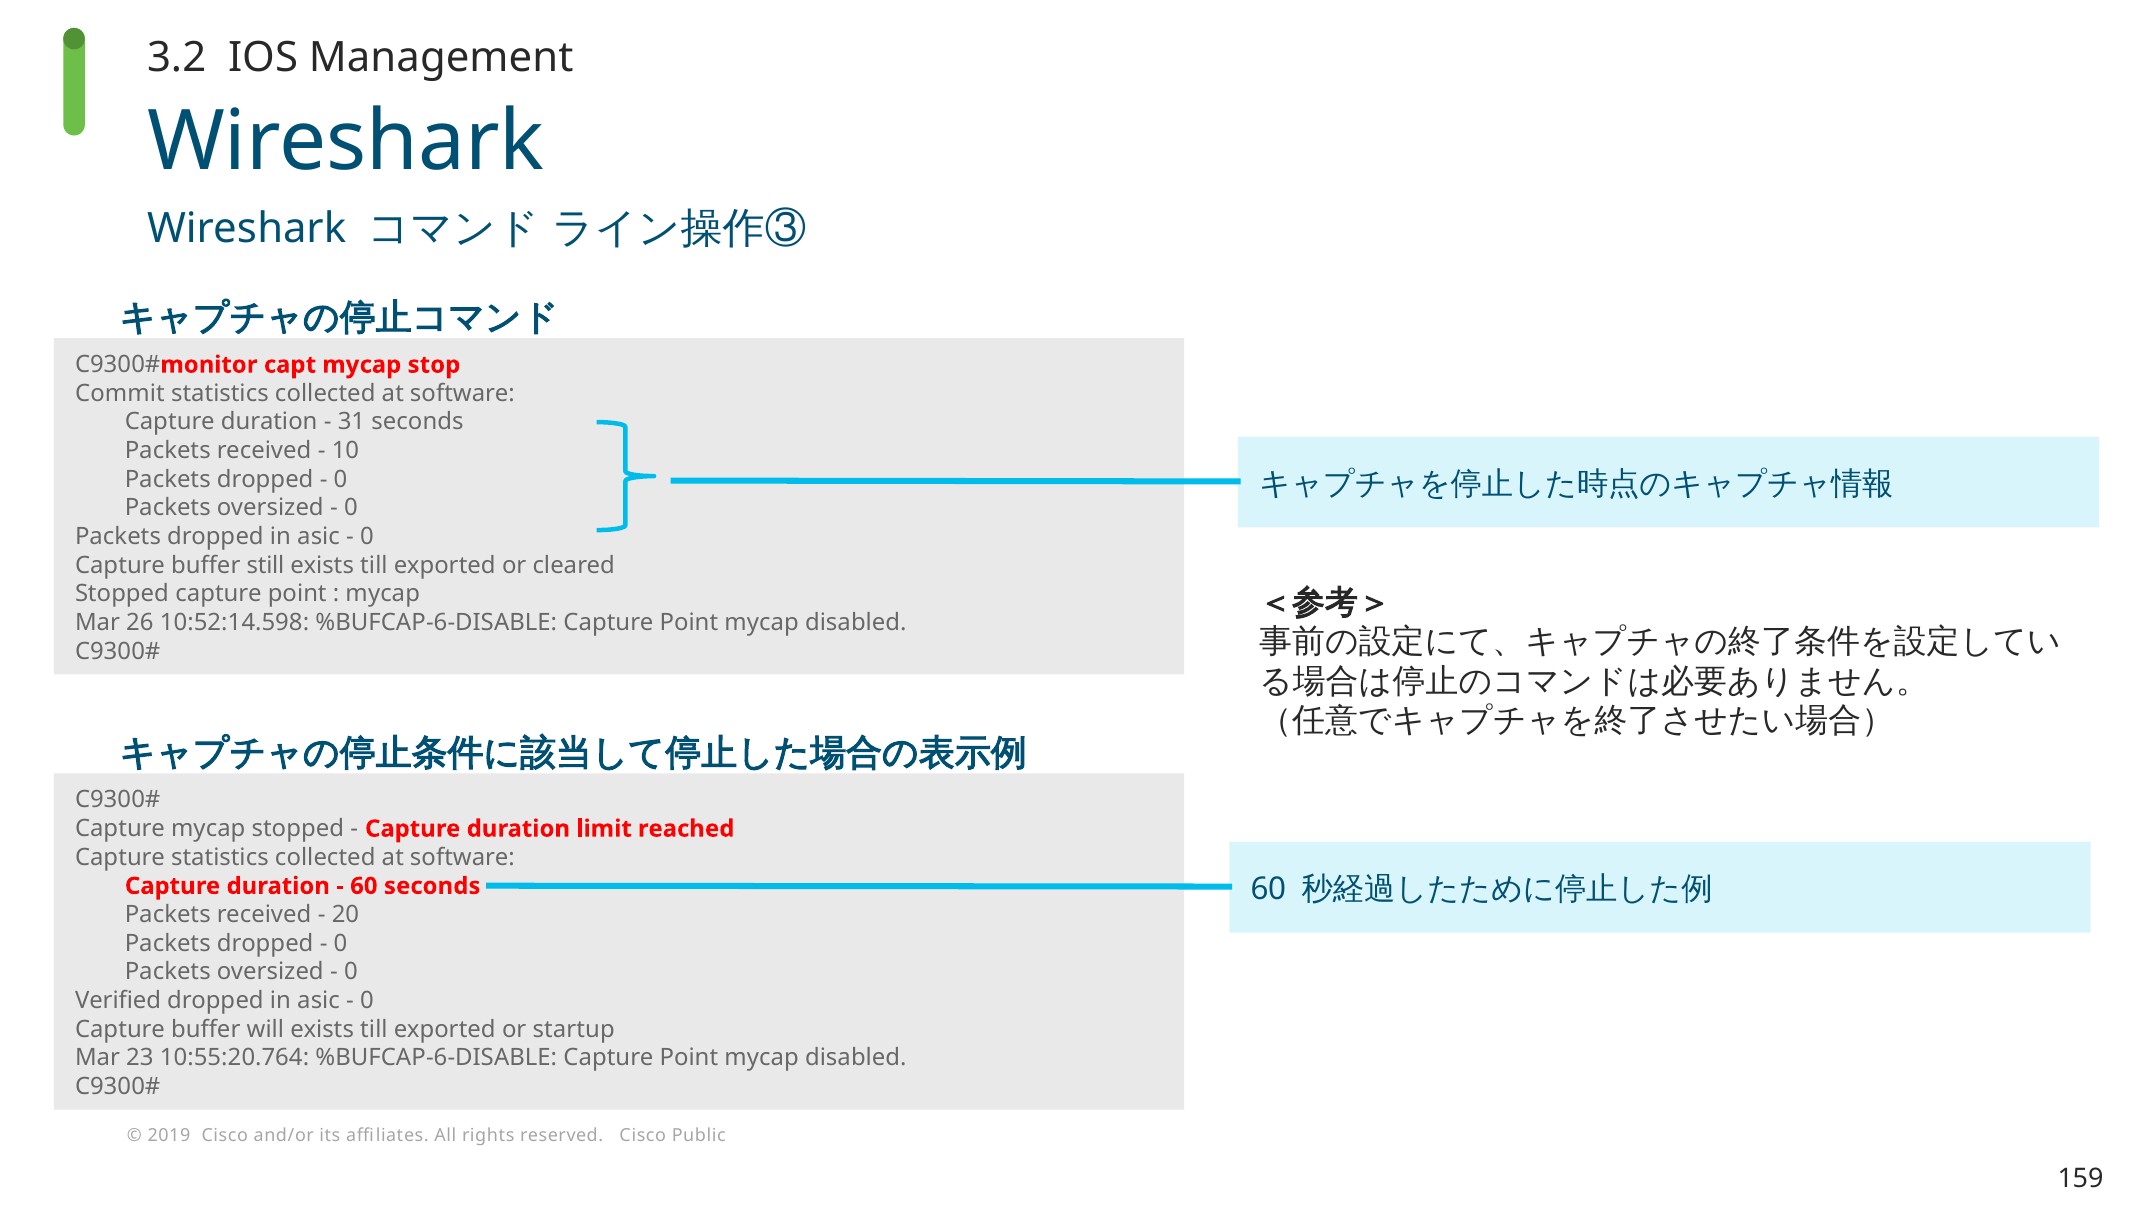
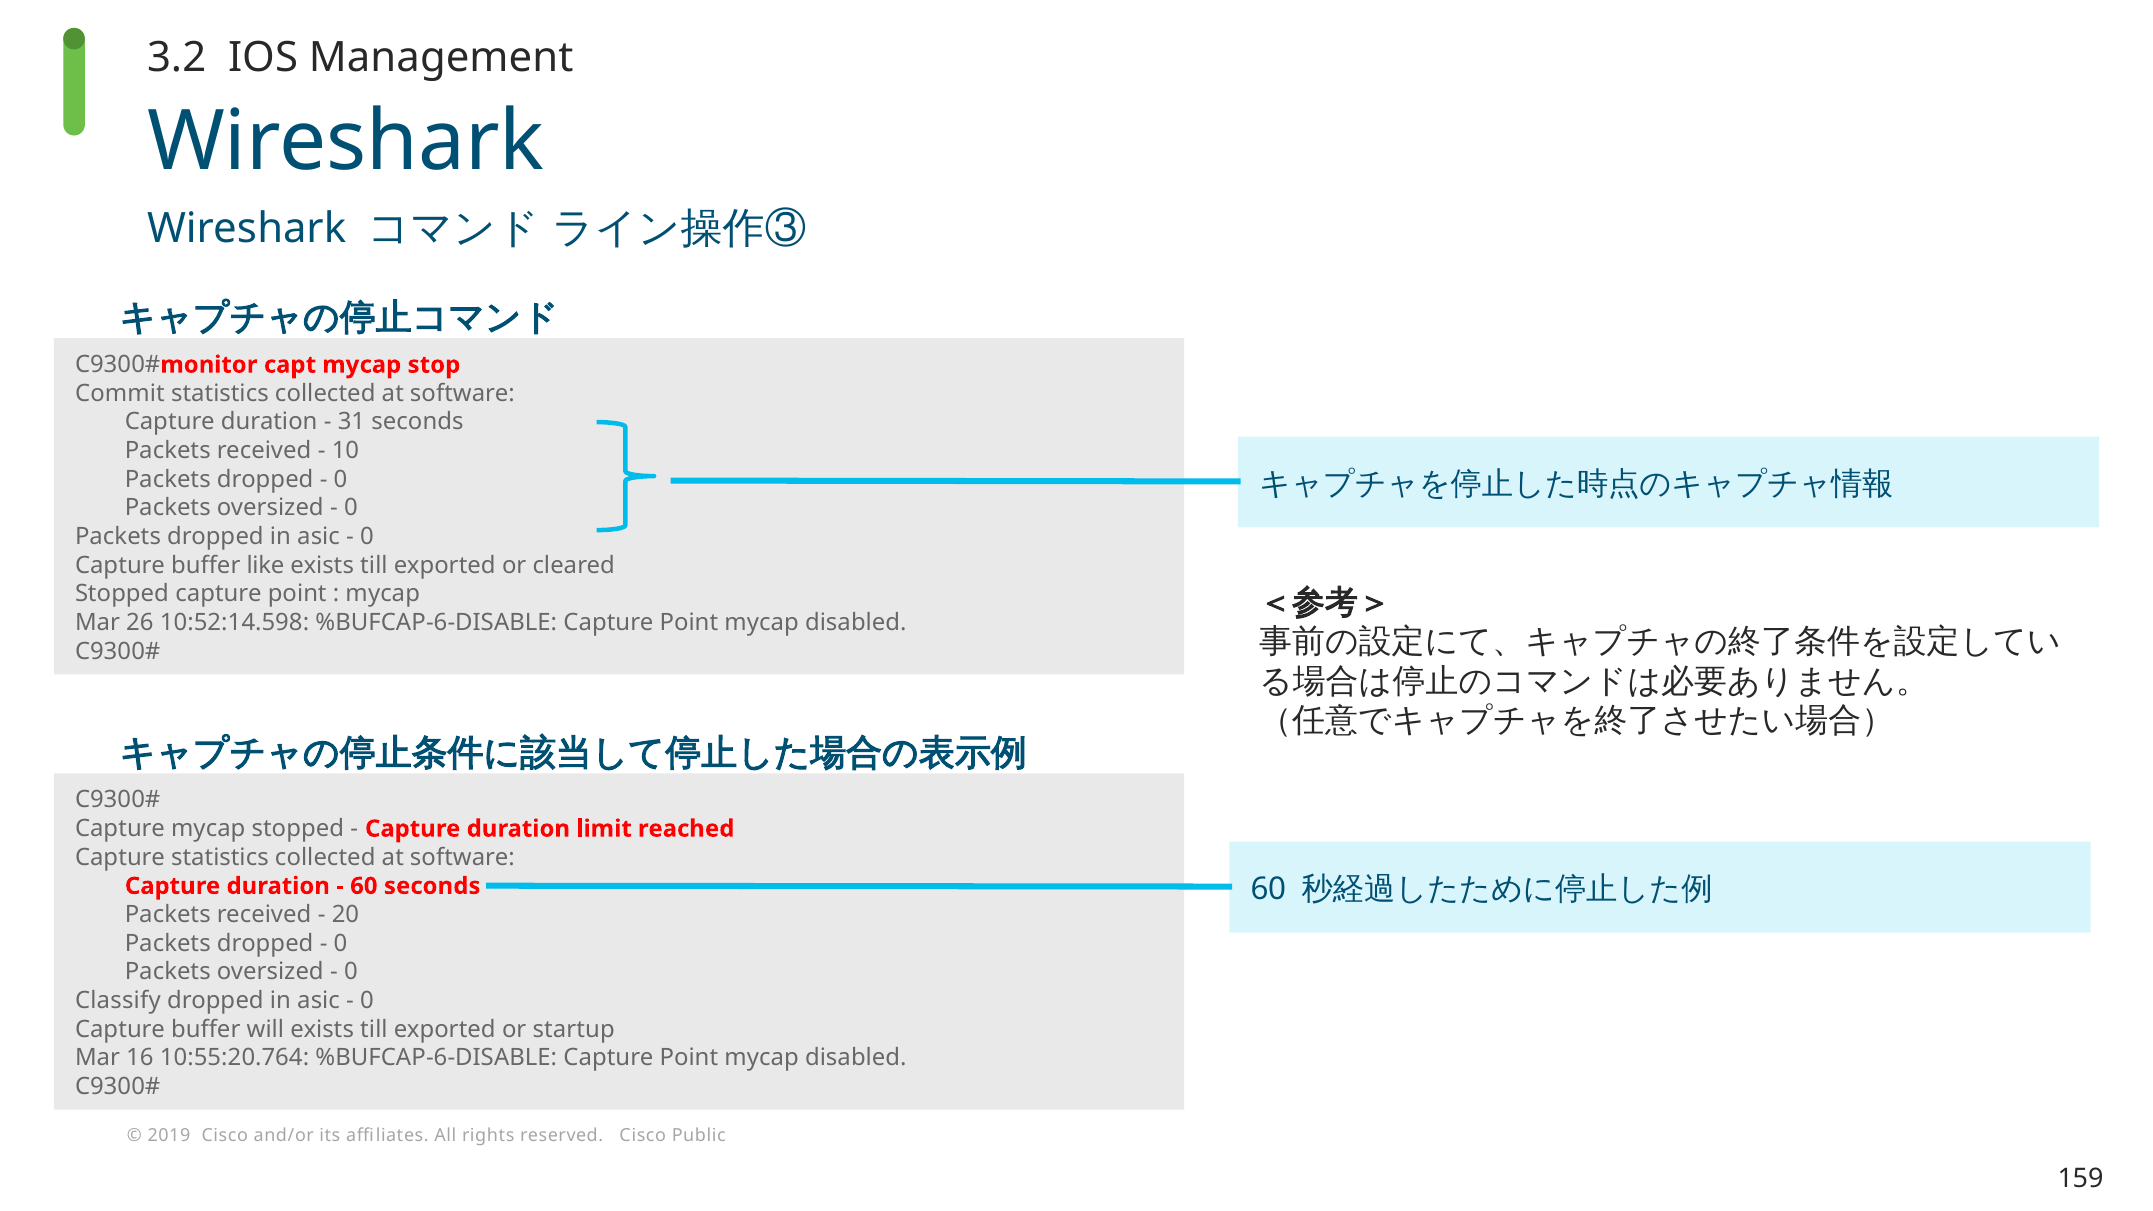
still: still -> like
Verified: Verified -> Classify
23: 23 -> 16
